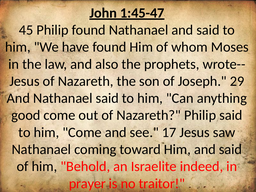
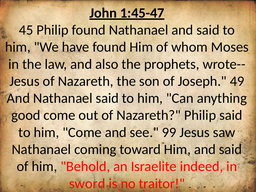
29: 29 -> 49
17: 17 -> 99
prayer: prayer -> sword
